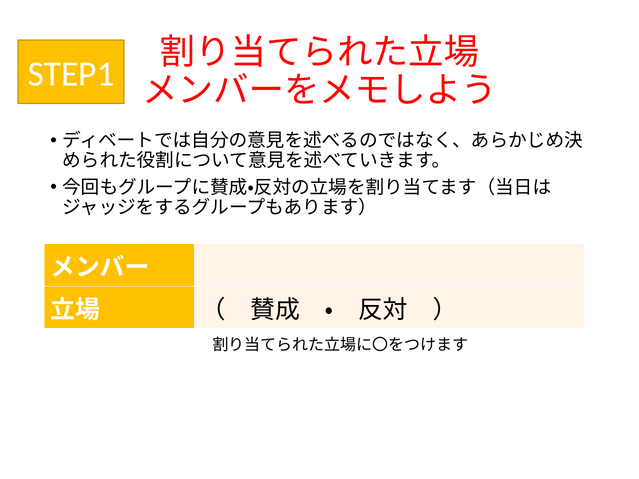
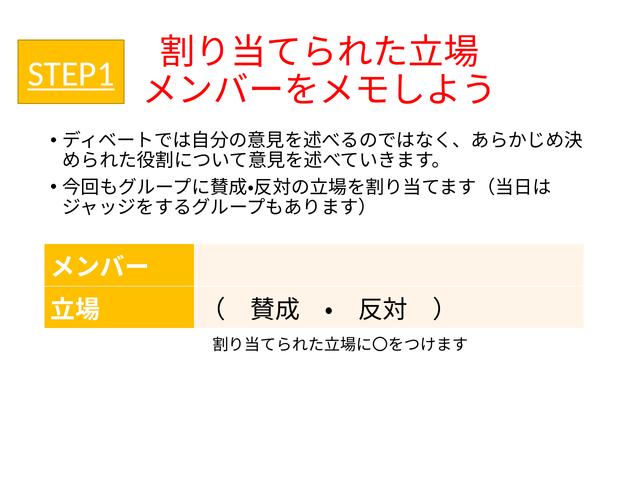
STEP1 underline: none -> present
